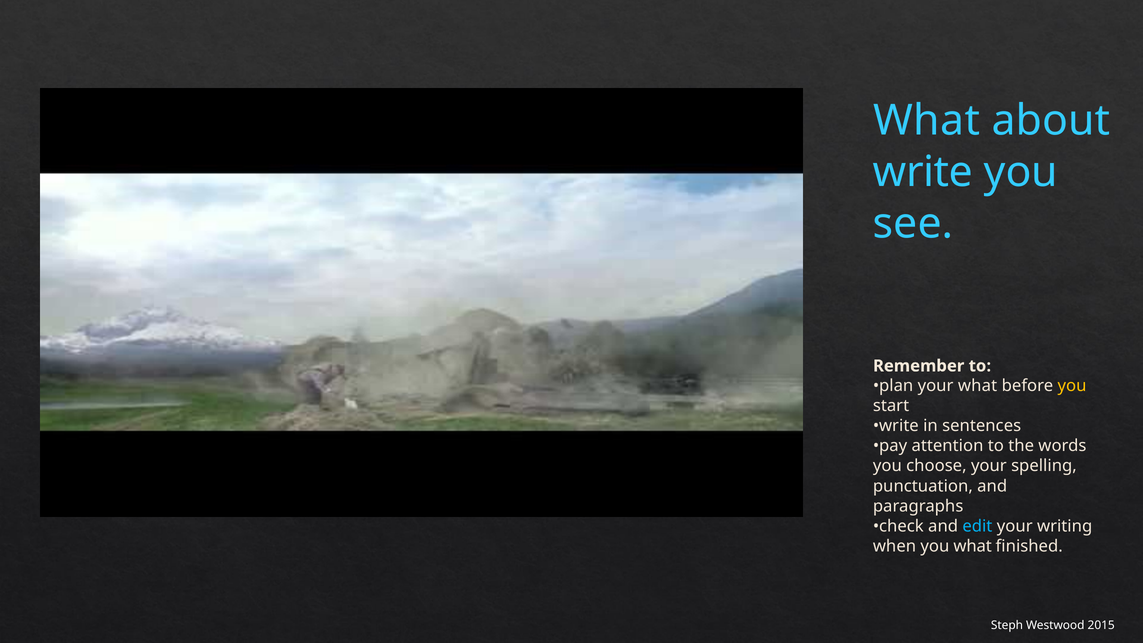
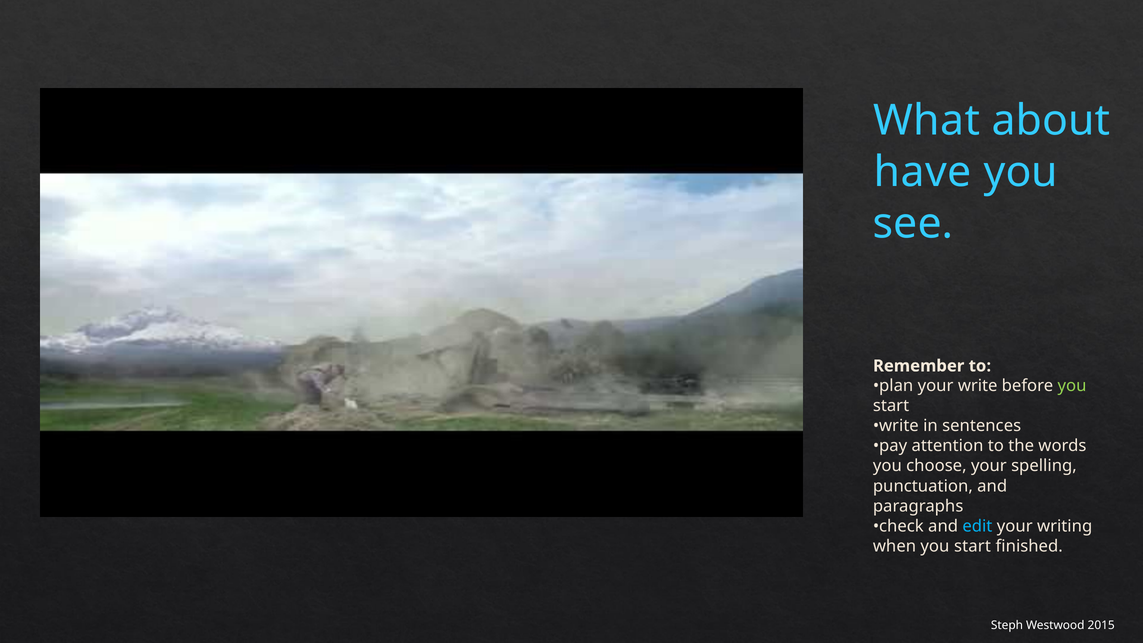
write at (923, 172): write -> have
your what: what -> write
you at (1072, 386) colour: yellow -> light green
when you what: what -> start
